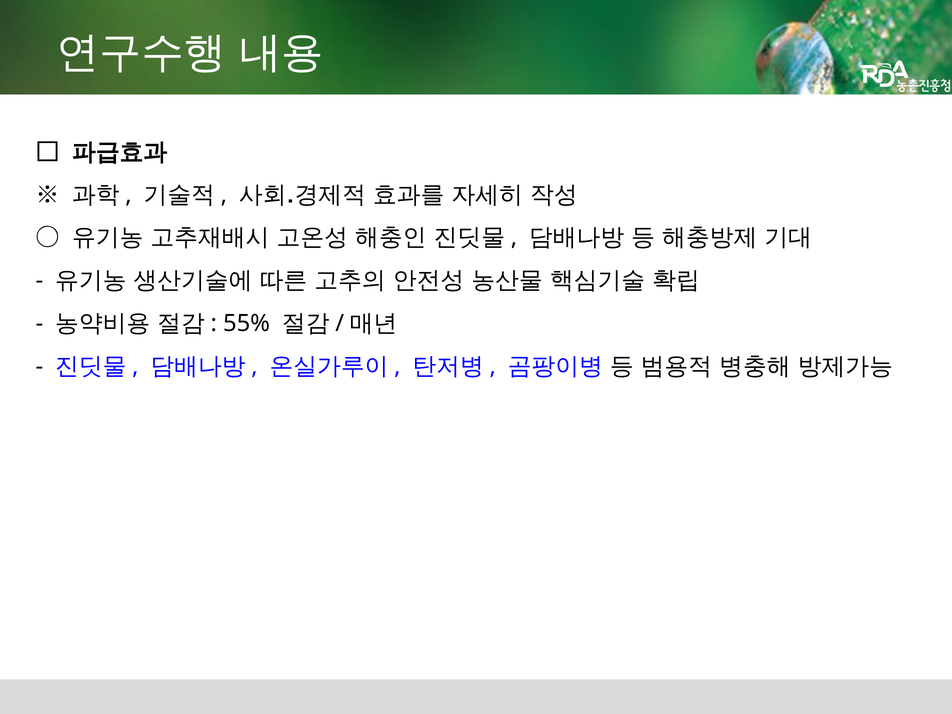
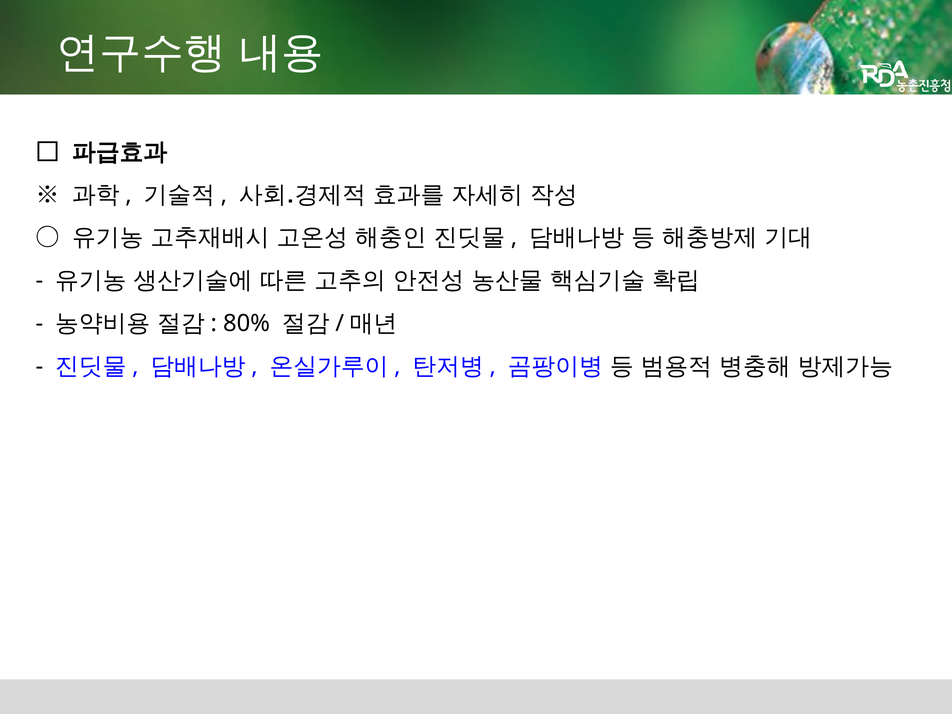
55%: 55% -> 80%
